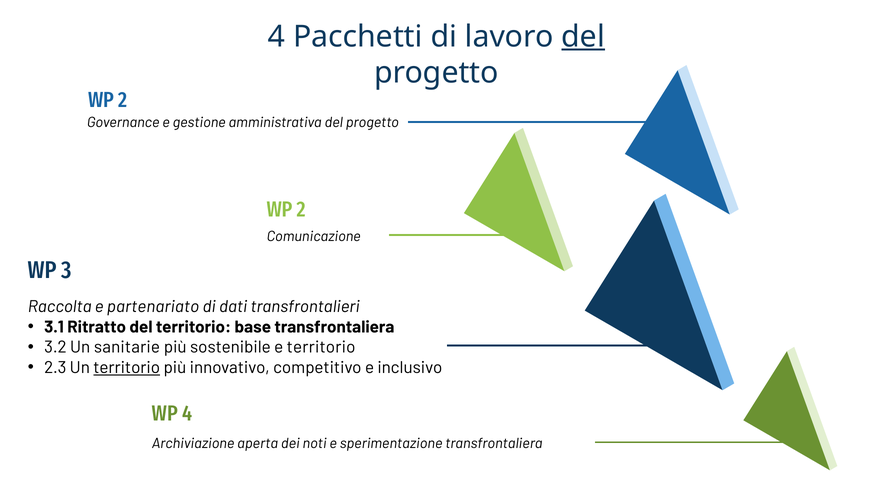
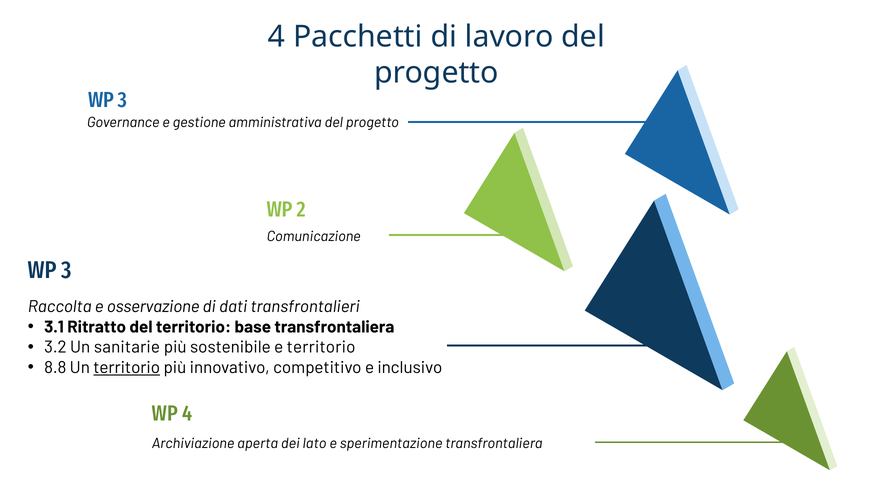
del at (583, 37) underline: present -> none
2 at (123, 100): 2 -> 3
partenariato: partenariato -> osservazione
2.3: 2.3 -> 8.8
noti: noti -> lato
